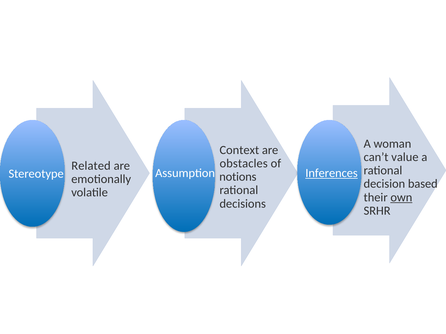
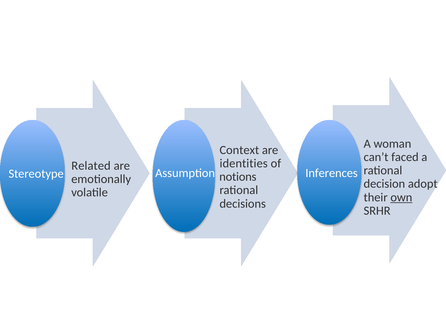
value: value -> faced
obstacles: obstacles -> identities
Inferences underline: present -> none
based: based -> adopt
